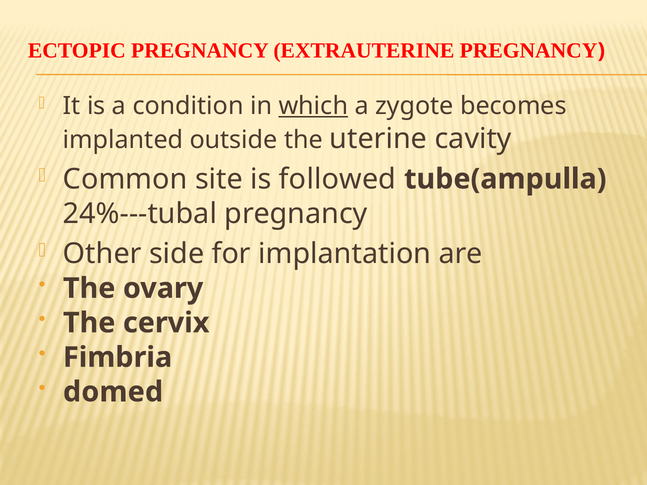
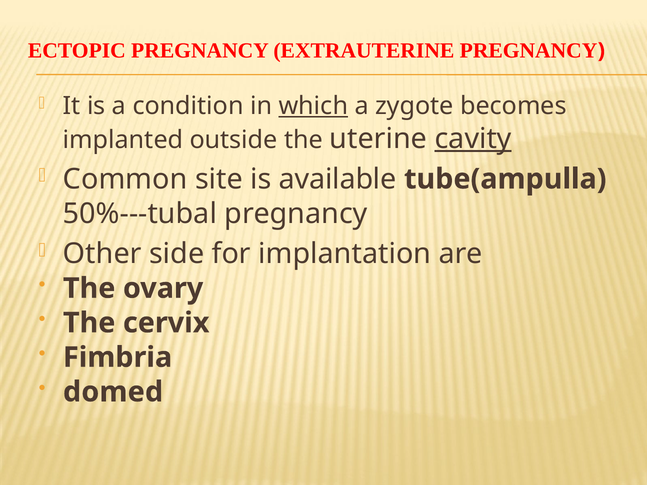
cavity underline: none -> present
followed: followed -> available
24%---tubal: 24%---tubal -> 50%---tubal
